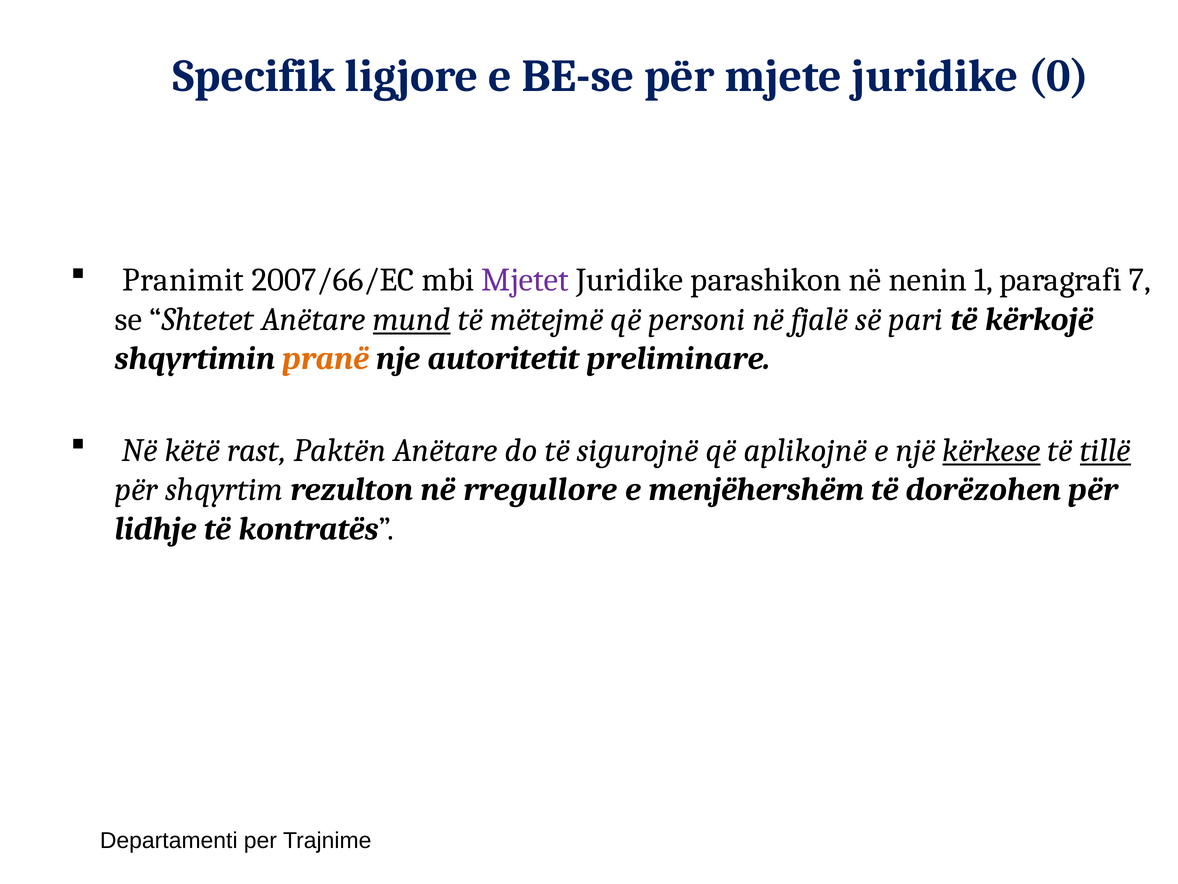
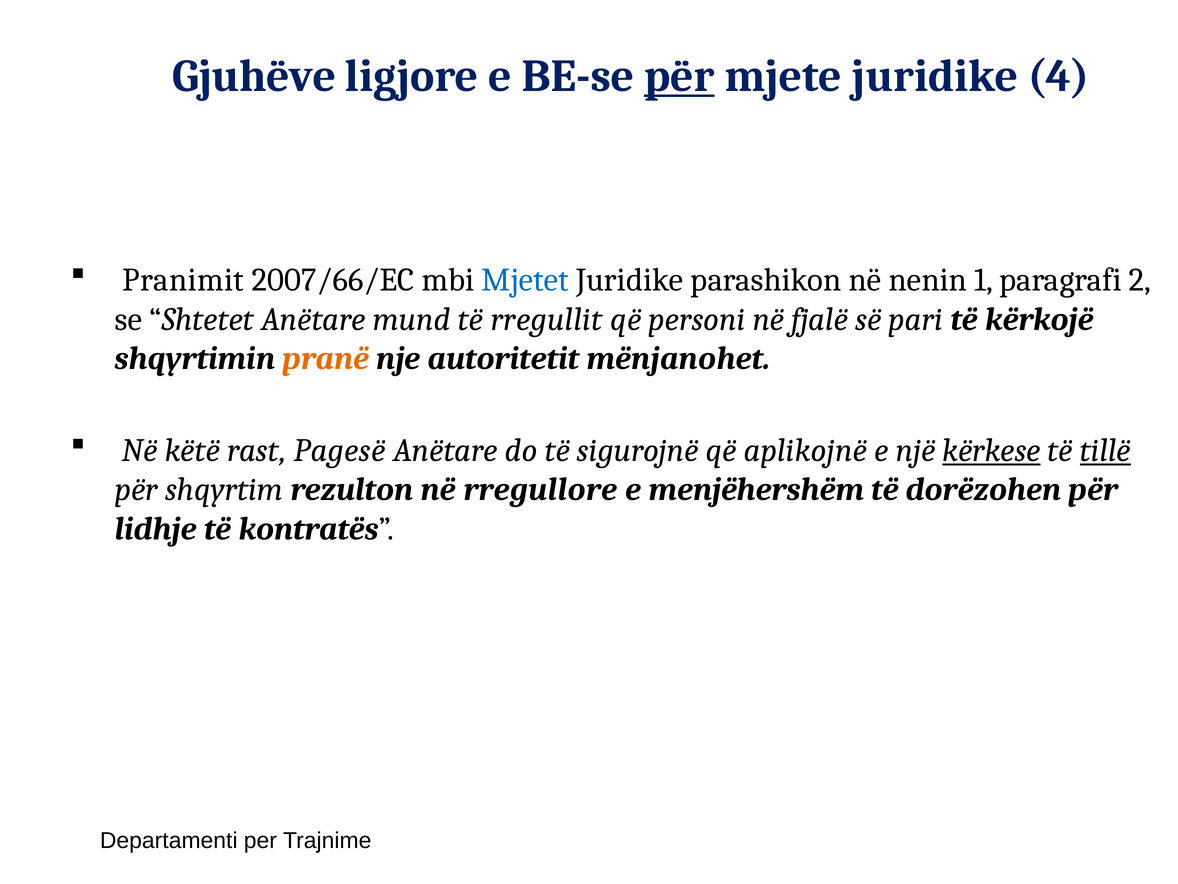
Specifik: Specifik -> Gjuhëve
për at (679, 76) underline: none -> present
0: 0 -> 4
Mjetet colour: purple -> blue
7: 7 -> 2
mund underline: present -> none
mëtejmë: mëtejmë -> rregullit
preliminare: preliminare -> mënjanohet
Paktën: Paktën -> Pagesë
